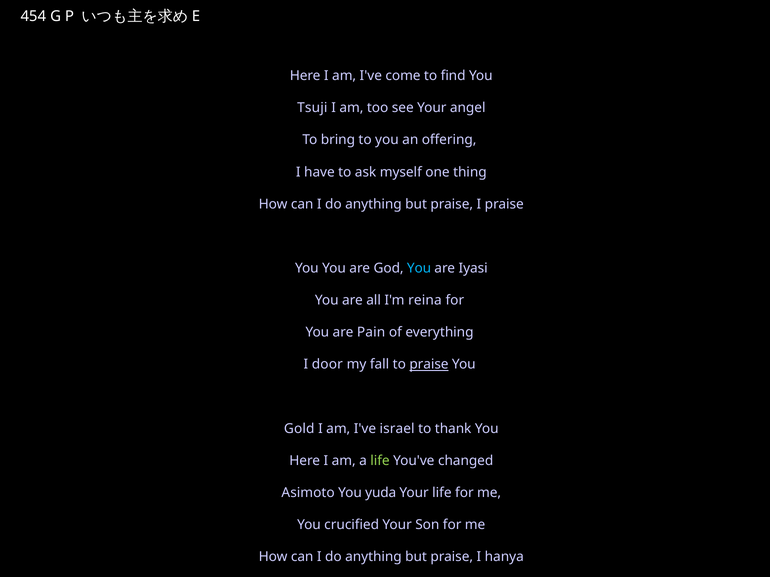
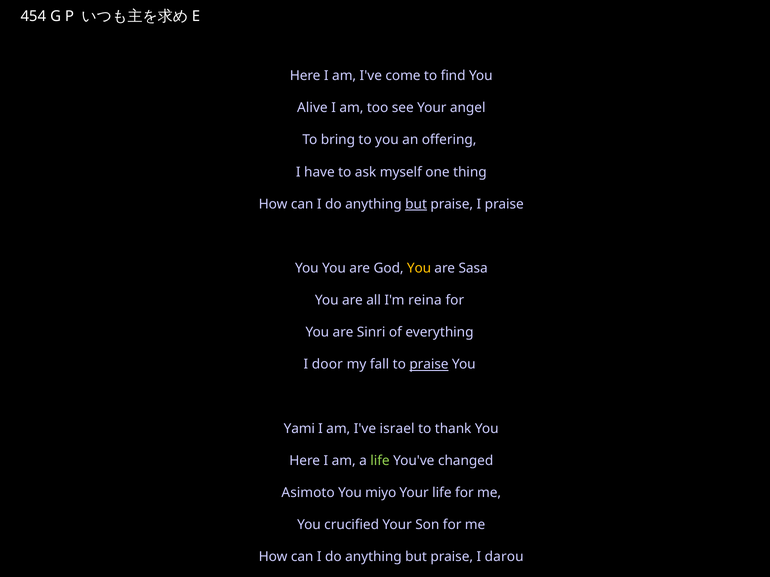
Tsuji: Tsuji -> Alive
but at (416, 204) underline: none -> present
You at (419, 268) colour: light blue -> yellow
Iyasi: Iyasi -> Sasa
Pain: Pain -> Sinri
Gold: Gold -> Yami
yuda: yuda -> miyo
hanya: hanya -> darou
